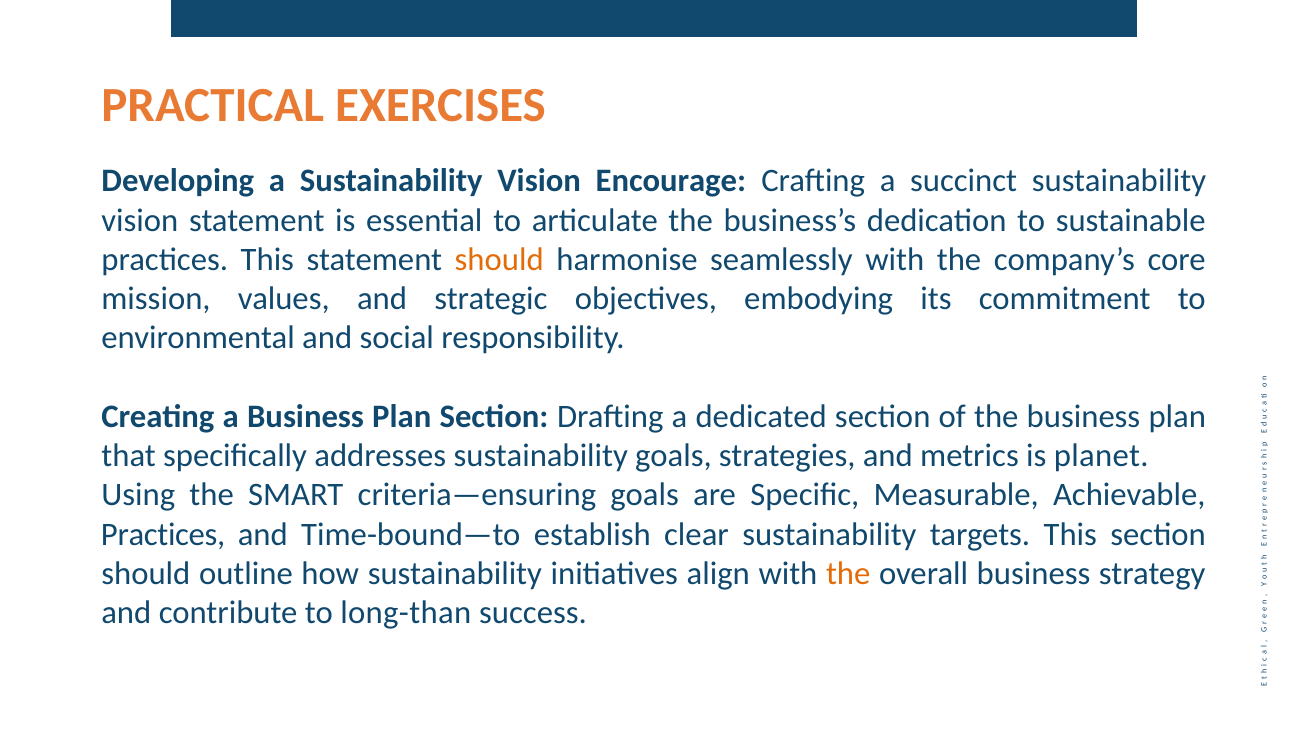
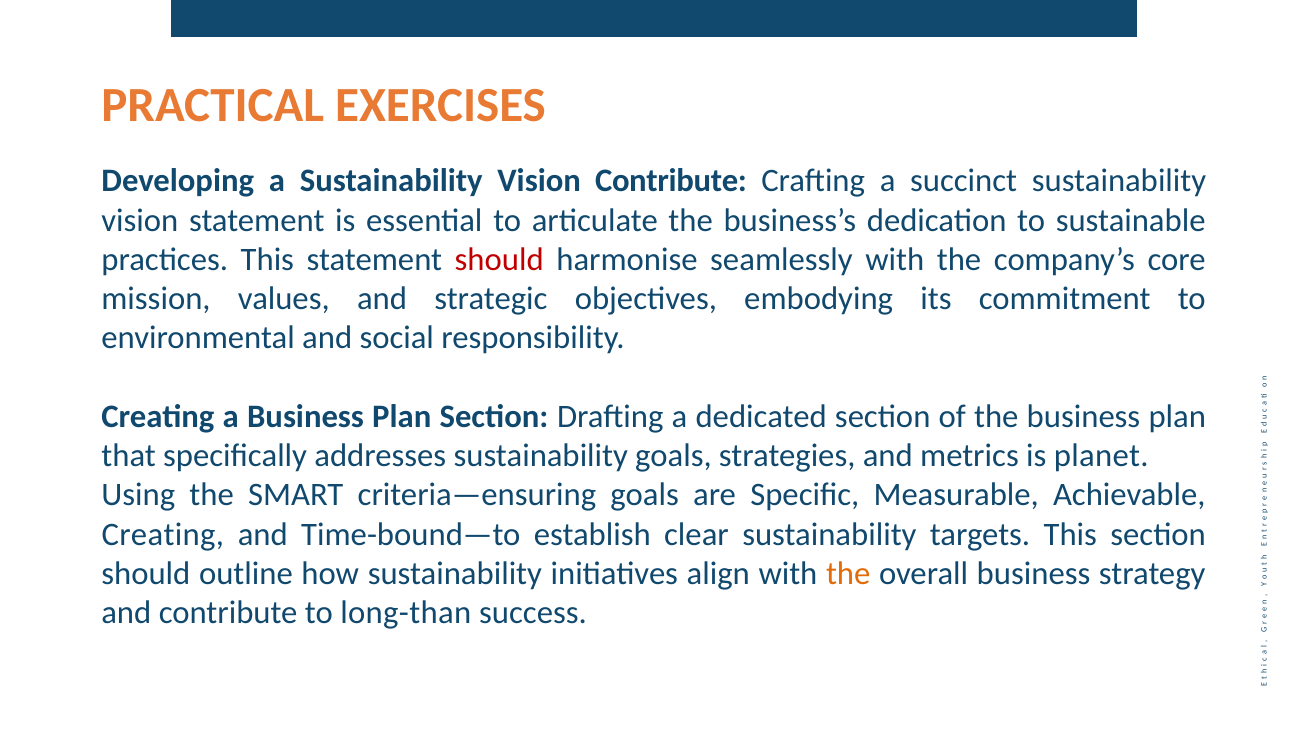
Vision Encourage: Encourage -> Contribute
should at (499, 259) colour: orange -> red
Practices at (163, 534): Practices -> Creating
